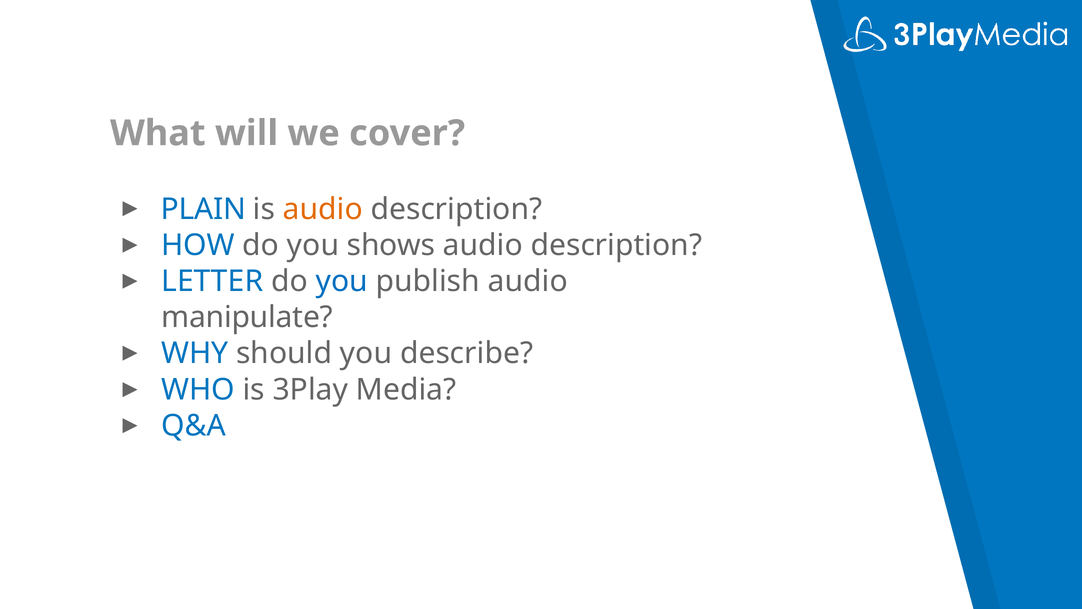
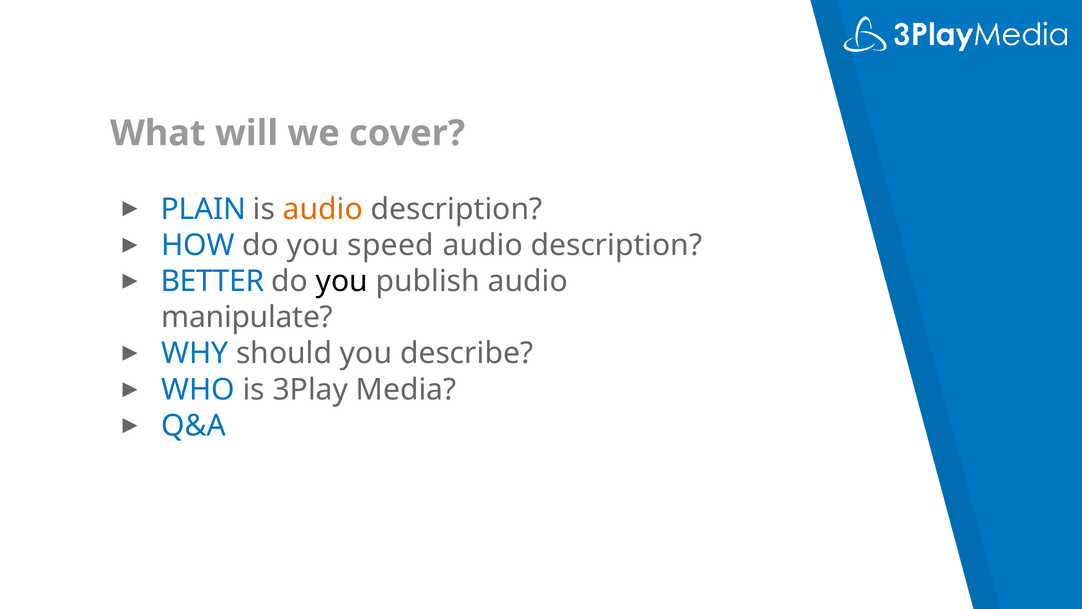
shows: shows -> speed
LETTER: LETTER -> BETTER
you at (342, 281) colour: blue -> black
